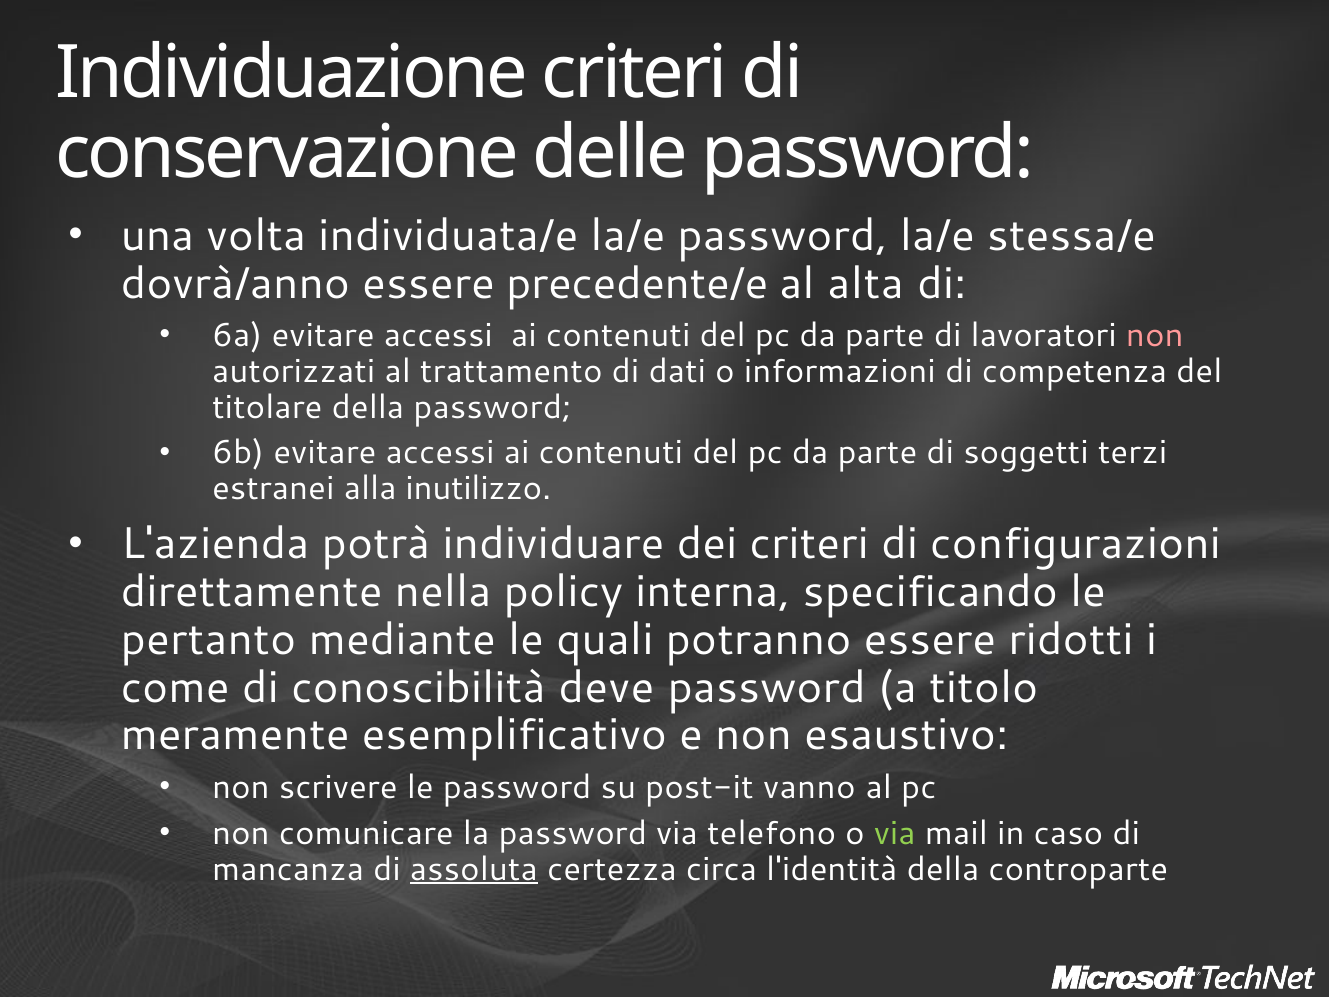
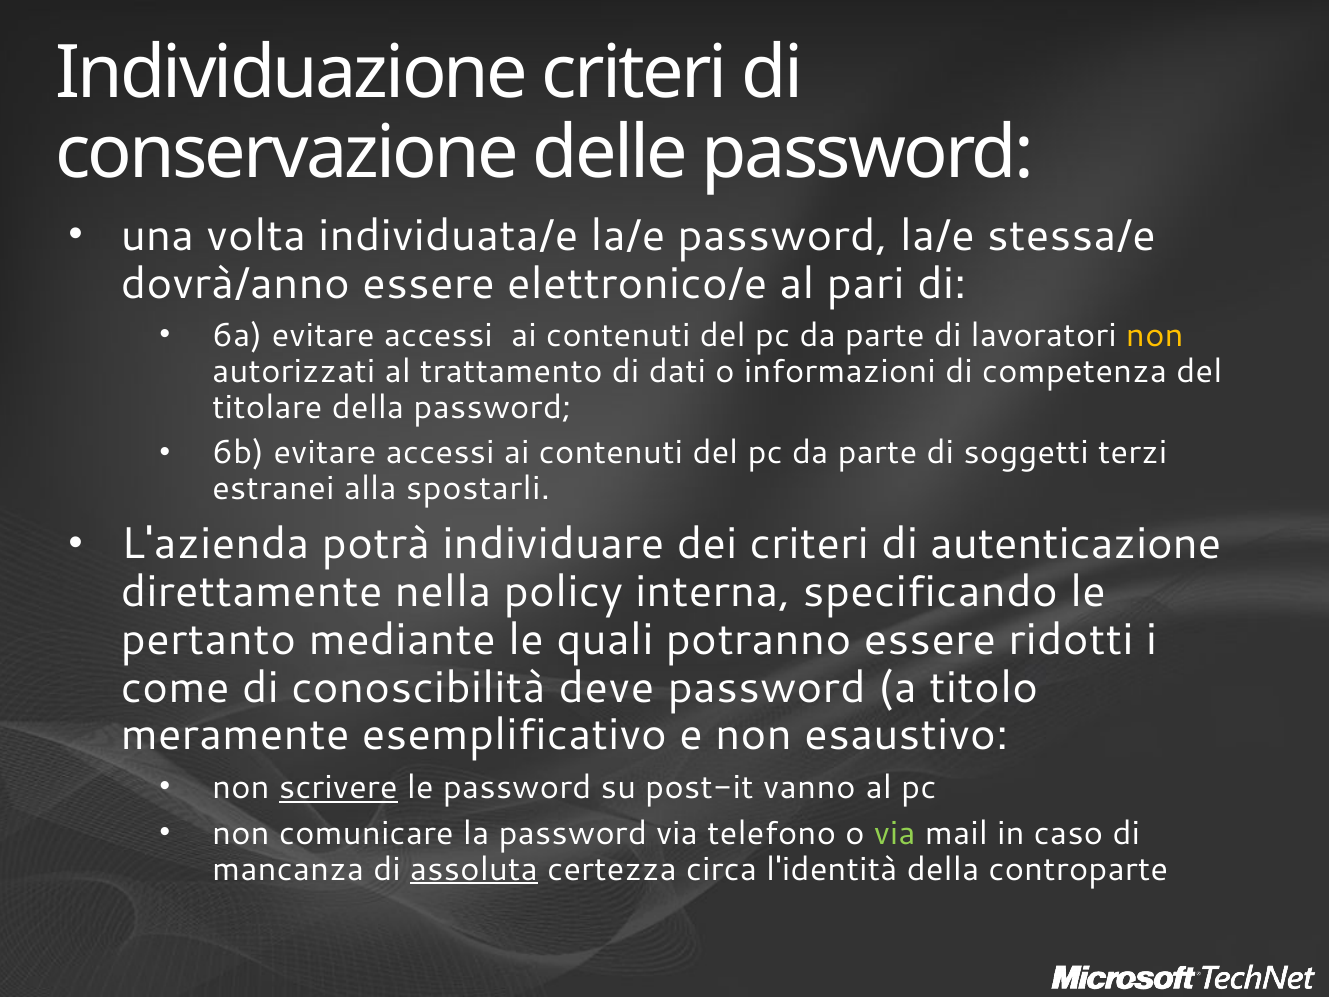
precedente/e: precedente/e -> elettronico/e
alta: alta -> pari
non at (1155, 335) colour: pink -> yellow
inutilizzo: inutilizzo -> spostarli
configurazioni: configurazioni -> autenticazione
scrivere underline: none -> present
